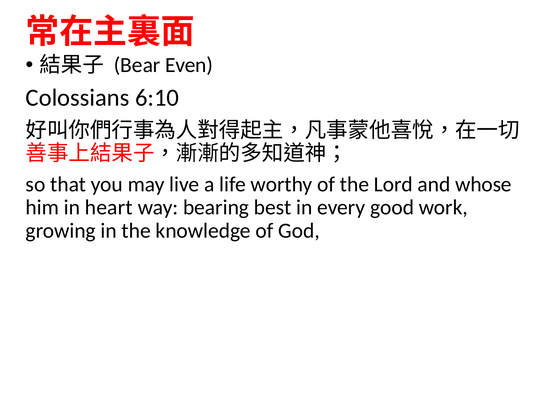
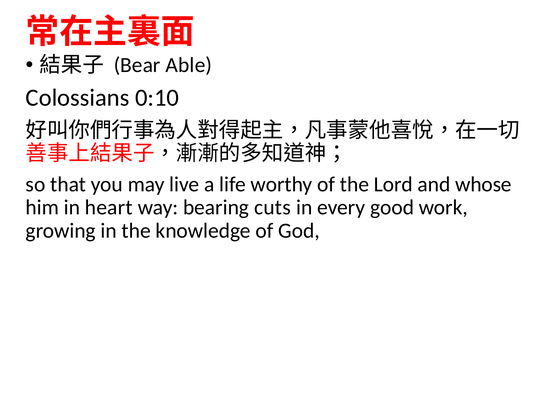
Even: Even -> Able
6:10: 6:10 -> 0:10
best: best -> cuts
